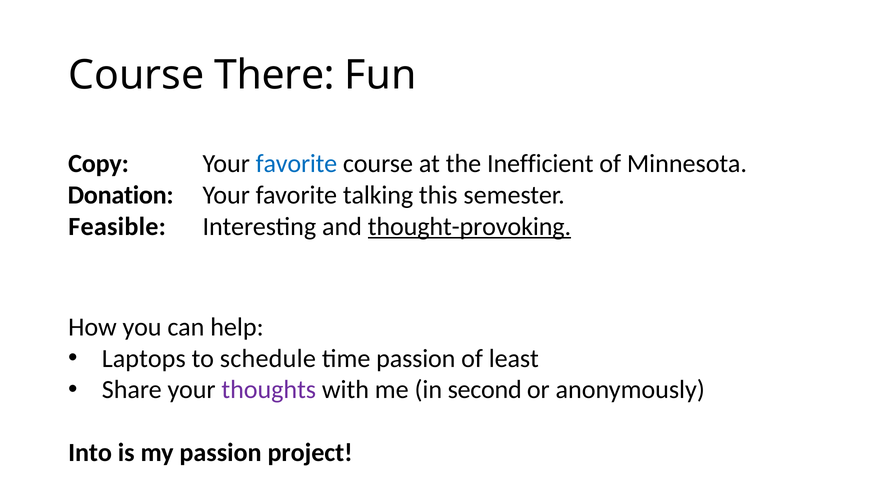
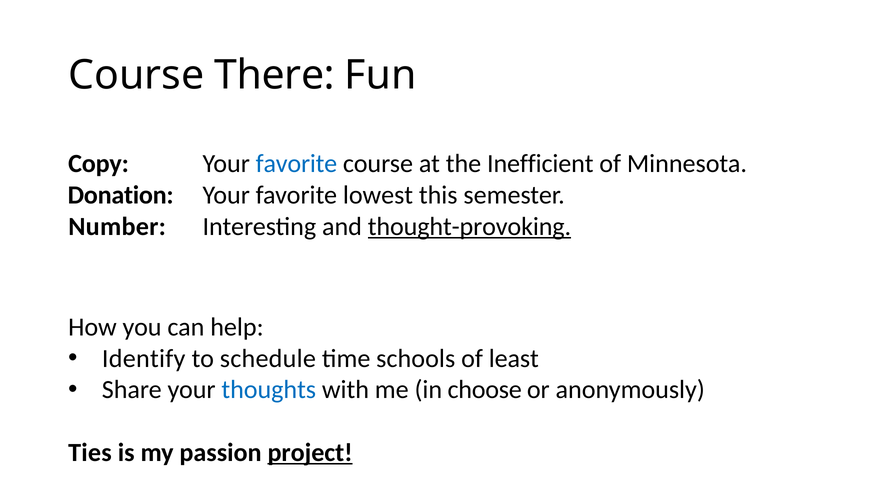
talking: talking -> lowest
Feasible: Feasible -> Number
Laptops: Laptops -> Identify
time passion: passion -> schools
thoughts colour: purple -> blue
second: second -> choose
Into: Into -> Ties
project underline: none -> present
